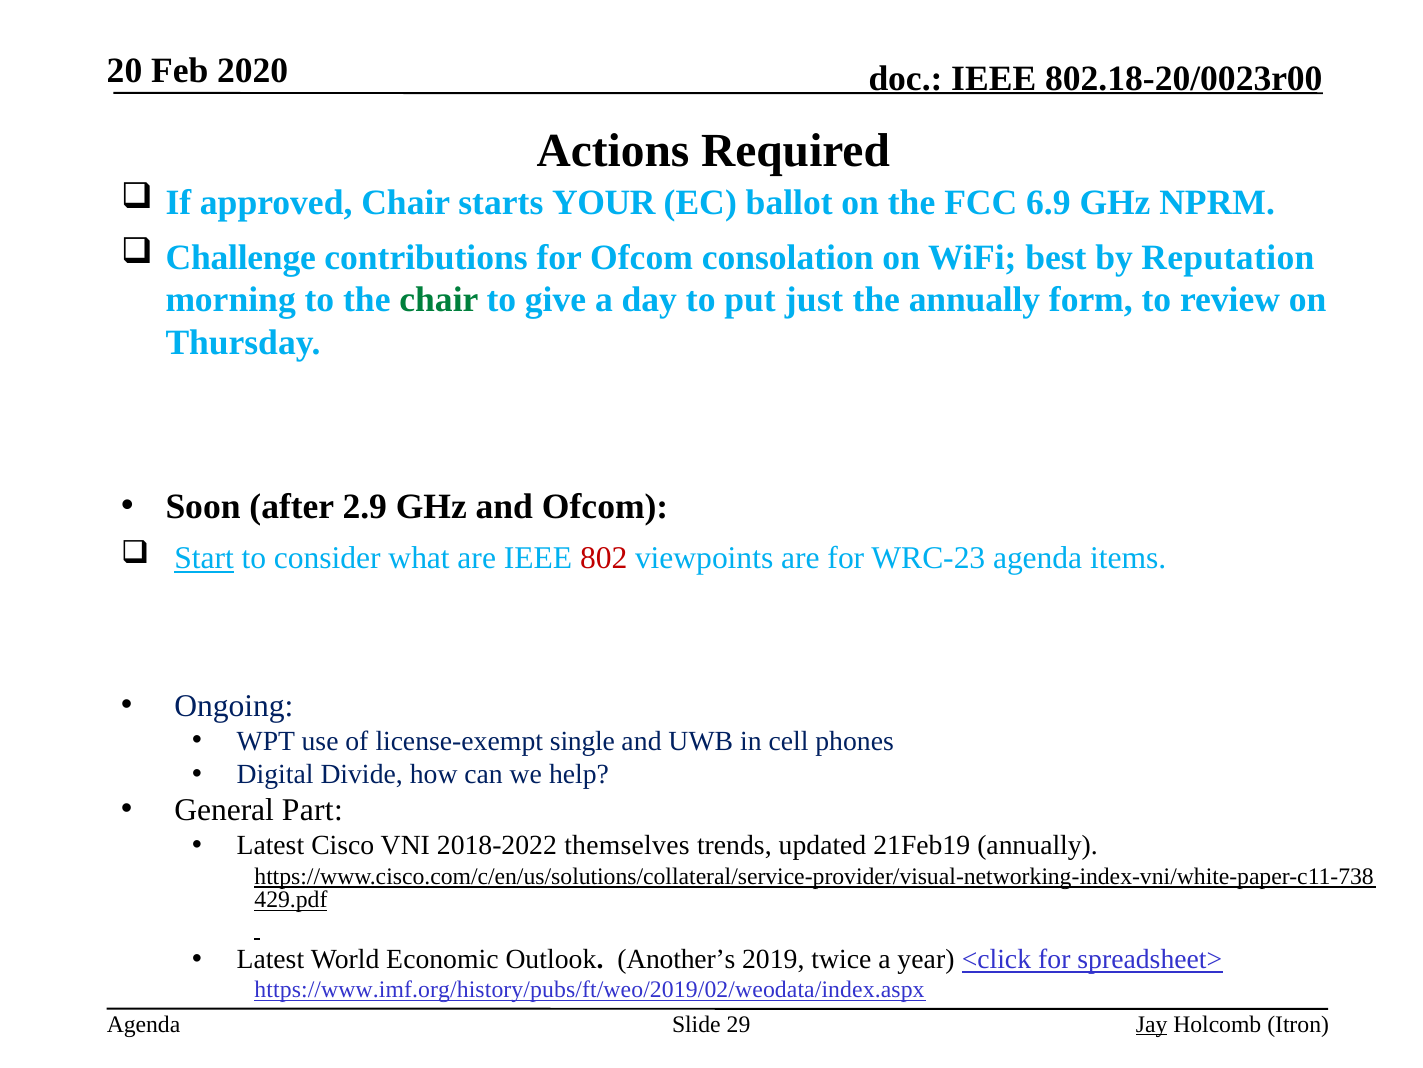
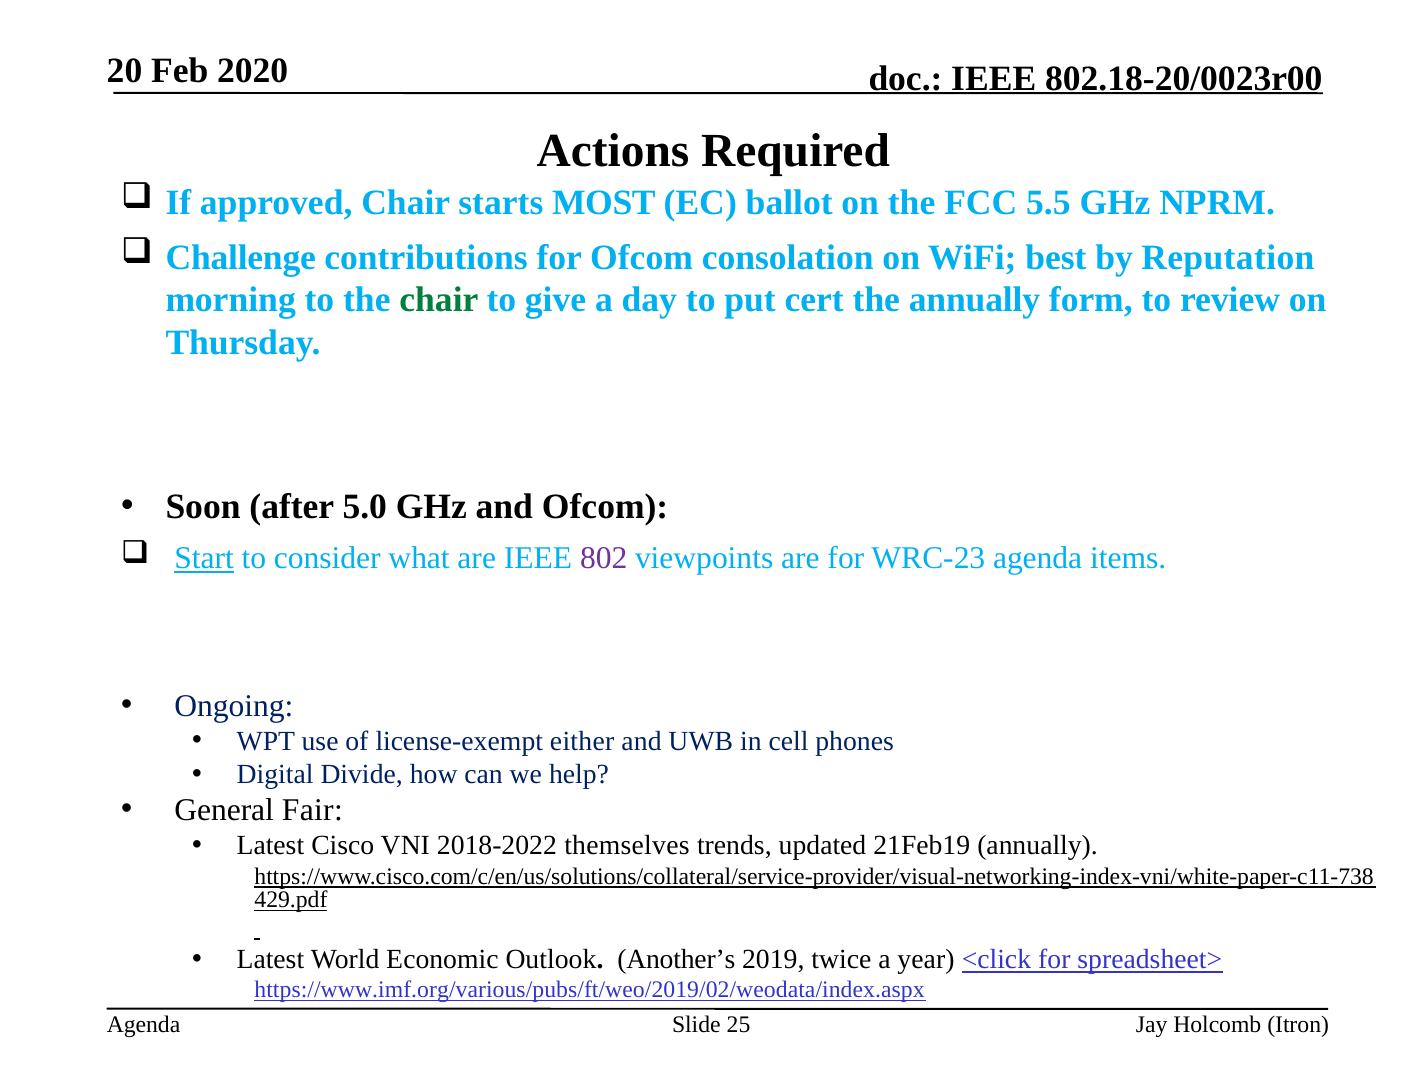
YOUR: YOUR -> MOST
6.9: 6.9 -> 5.5
just: just -> cert
2.9: 2.9 -> 5.0
802 colour: red -> purple
single: single -> either
Part: Part -> Fair
https://www.imf.org/history/pubs/ft/weo/2019/02/weodata/index.aspx: https://www.imf.org/history/pubs/ft/weo/2019/02/weodata/index.aspx -> https://www.imf.org/various/pubs/ft/weo/2019/02/weodata/index.aspx
29: 29 -> 25
Jay underline: present -> none
